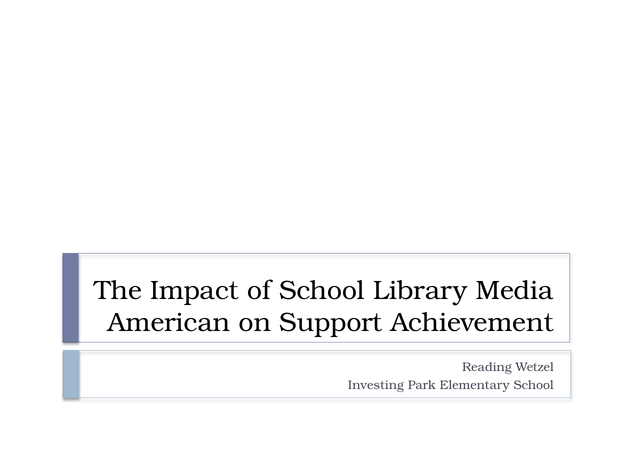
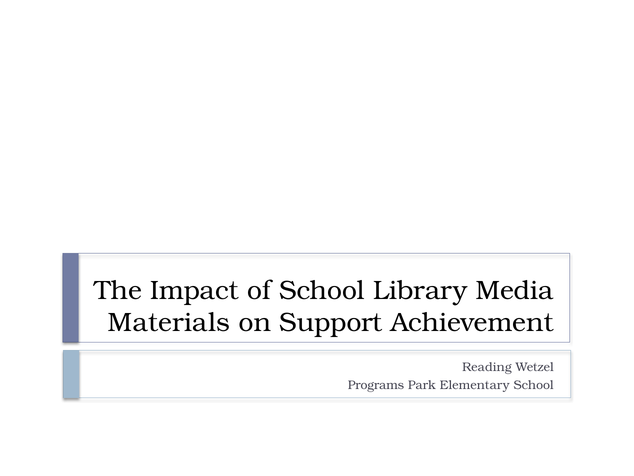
American: American -> Materials
Investing: Investing -> Programs
